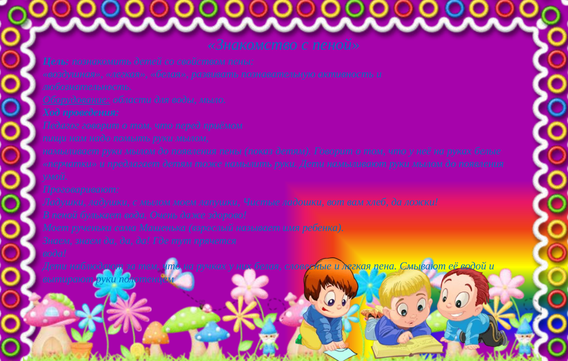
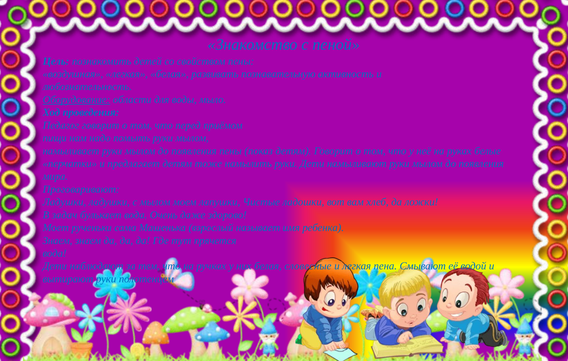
умой: умой -> мира
В пеной: пеной -> задач
